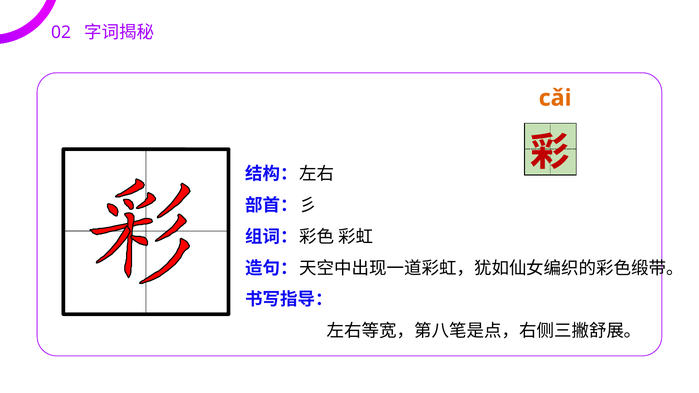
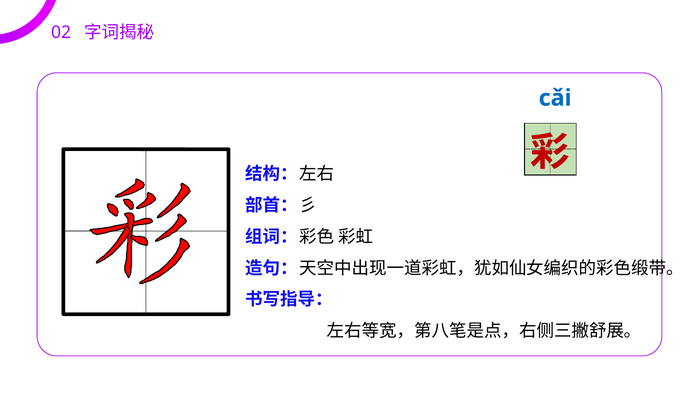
cǎi colour: orange -> blue
